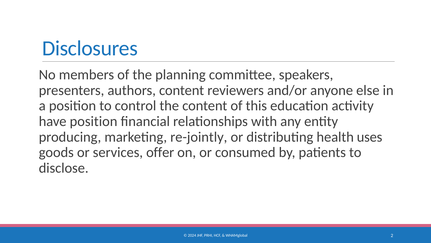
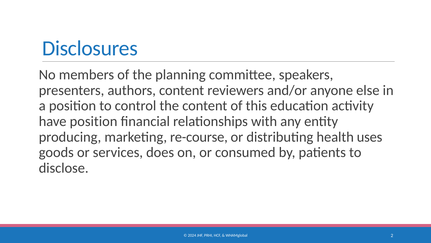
re-jointly: re-jointly -> re-course
offer: offer -> does
